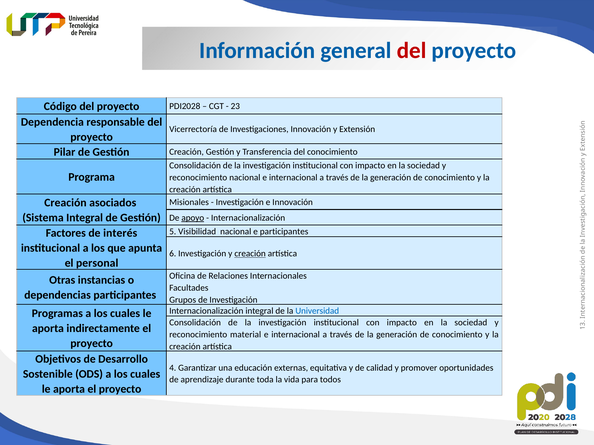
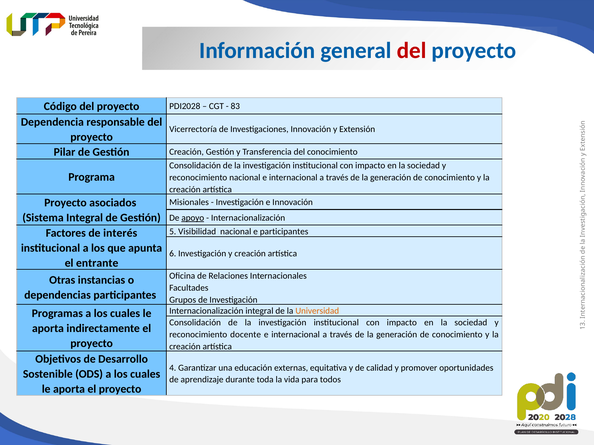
23: 23 -> 83
Creación at (65, 203): Creación -> Proyecto
creación at (250, 254) underline: present -> none
personal: personal -> entrante
Universidad colour: blue -> orange
material: material -> docente
